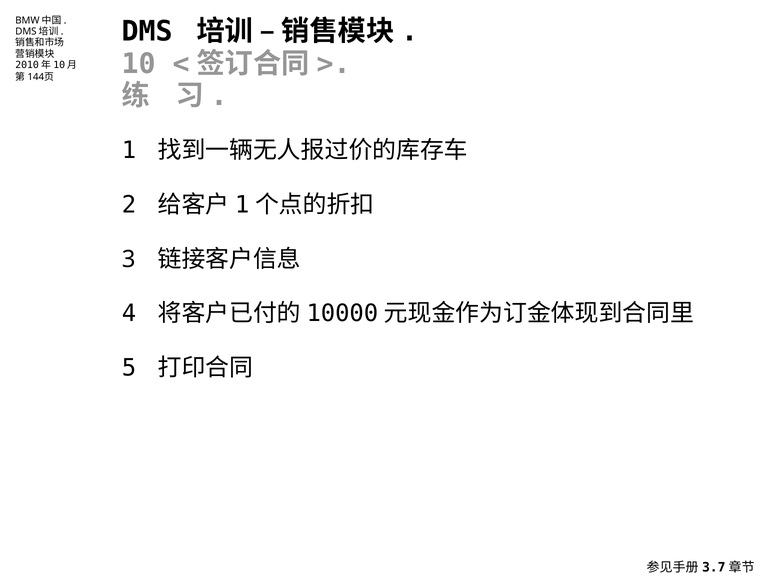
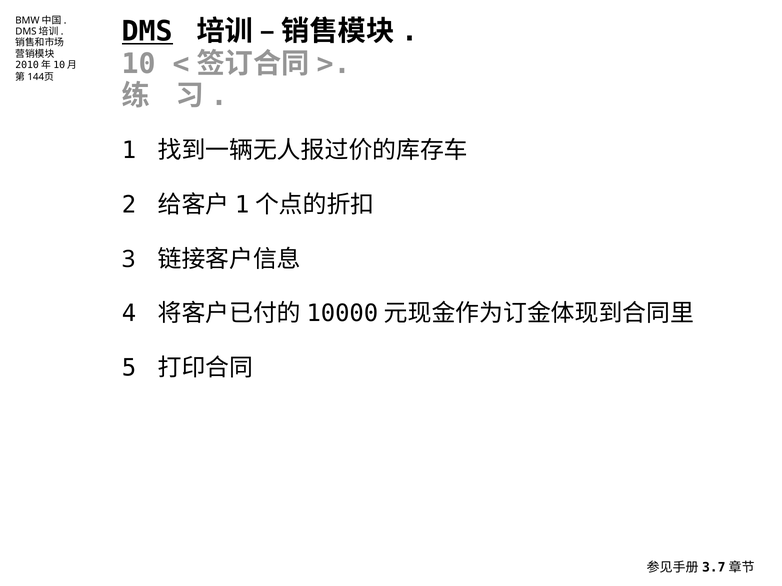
DMS underline: none -> present
